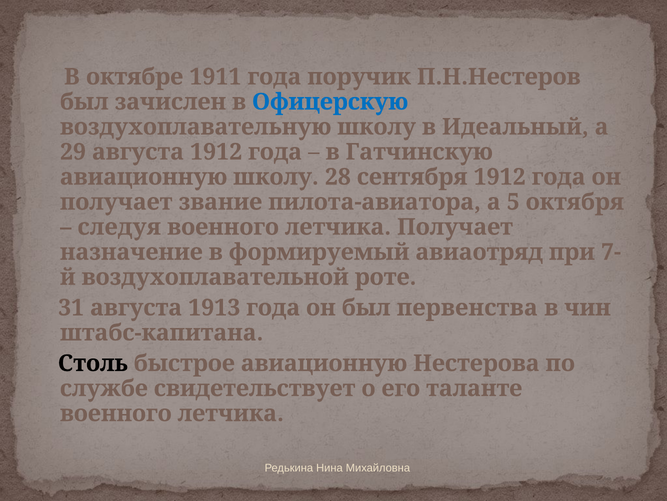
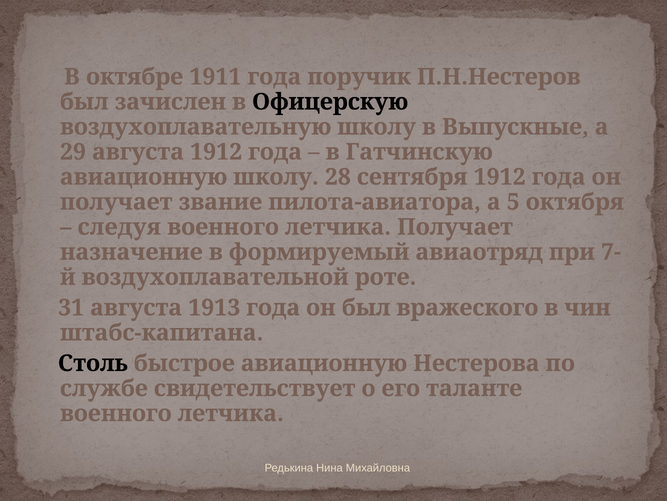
Офицерскую colour: blue -> black
Идеальный: Идеальный -> Выпускные
первенства: первенства -> вражеского
